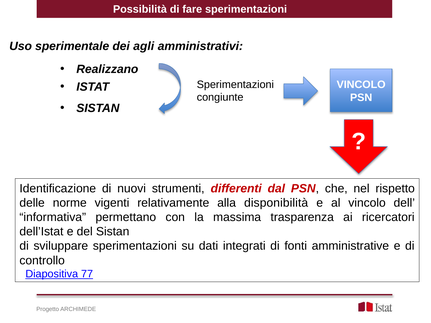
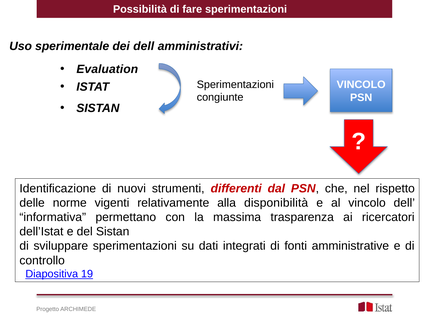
dei agli: agli -> dell
Realizzano: Realizzano -> Evaluation
77: 77 -> 19
